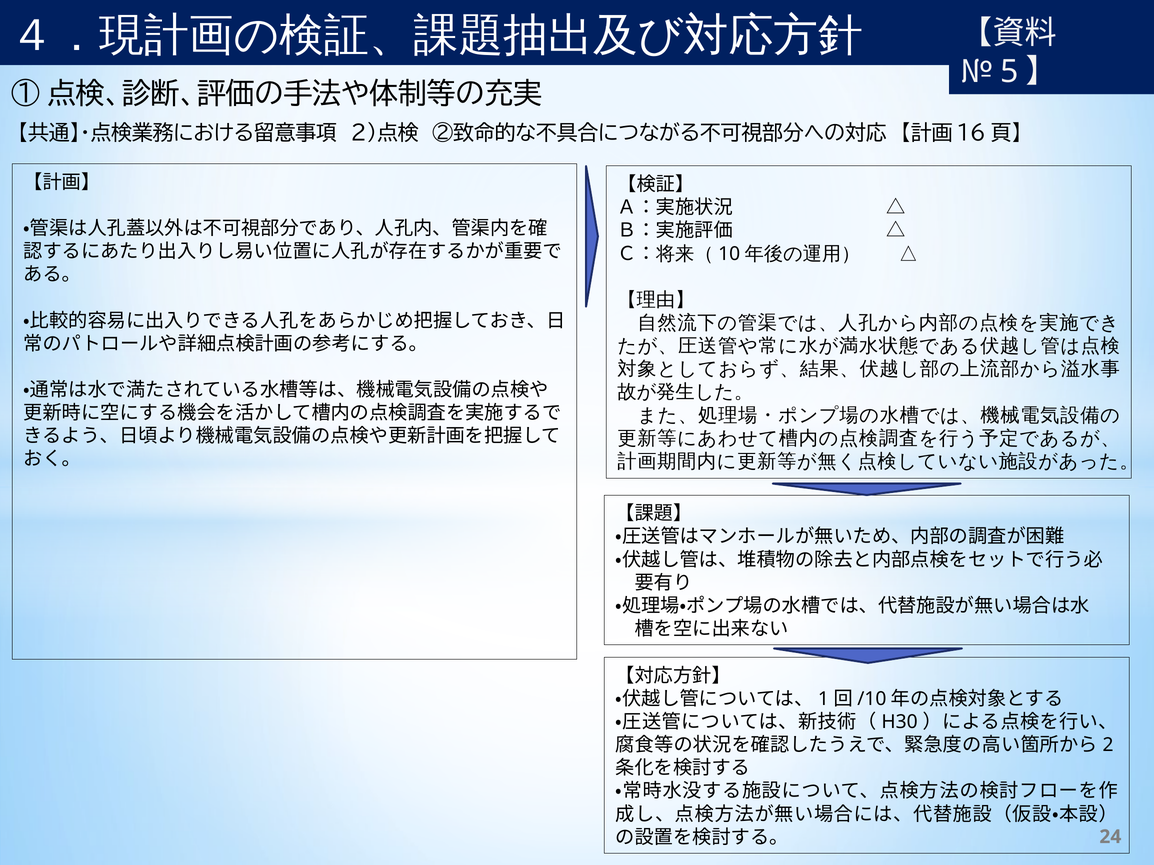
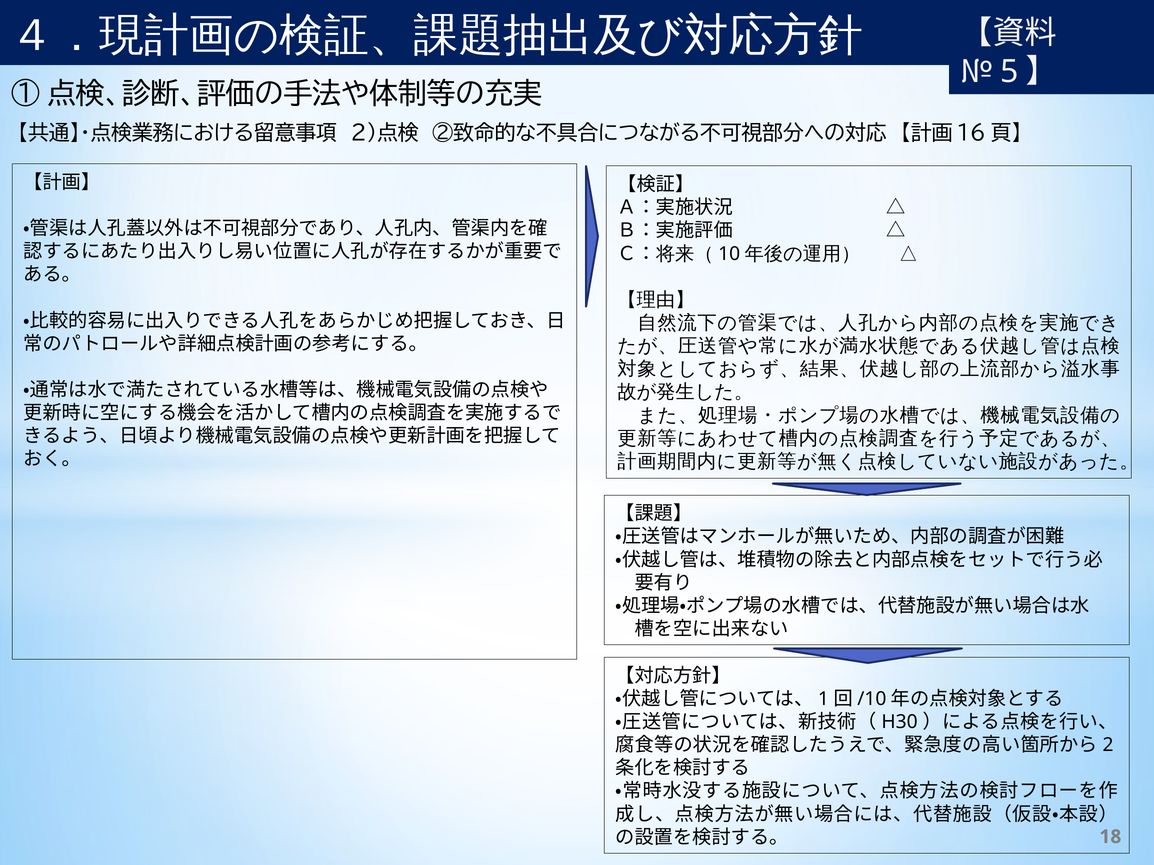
24: 24 -> 18
